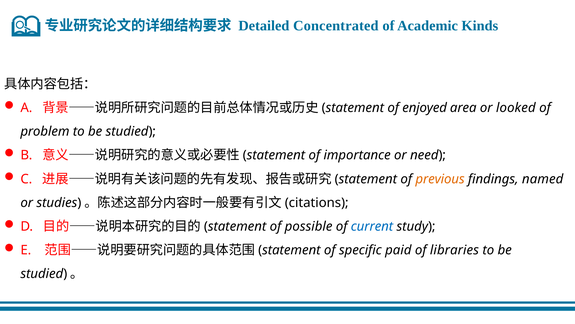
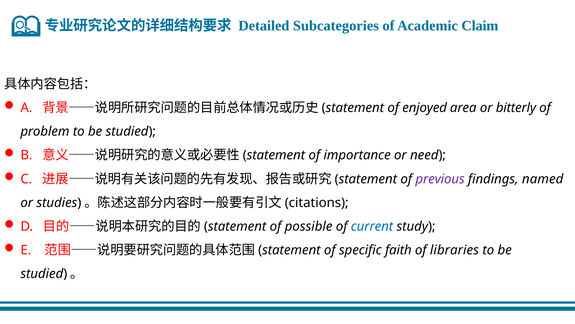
Concentrated: Concentrated -> Subcategories
Kinds: Kinds -> Claim
looked: looked -> bitterly
previous colour: orange -> purple
paid: paid -> faith
